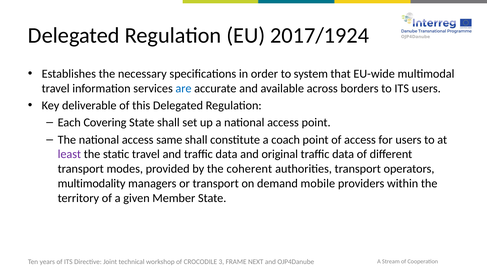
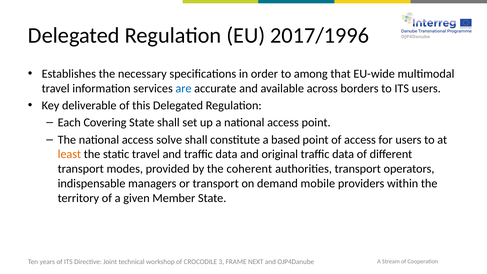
2017/1924: 2017/1924 -> 2017/1996
system: system -> among
same: same -> solve
coach: coach -> based
least colour: purple -> orange
multimodality: multimodality -> indispensable
